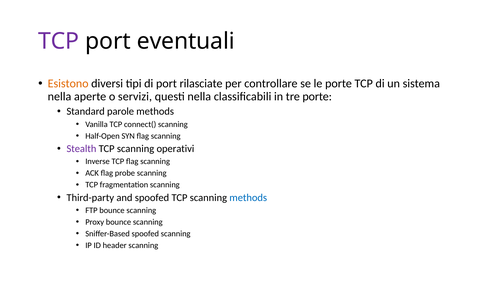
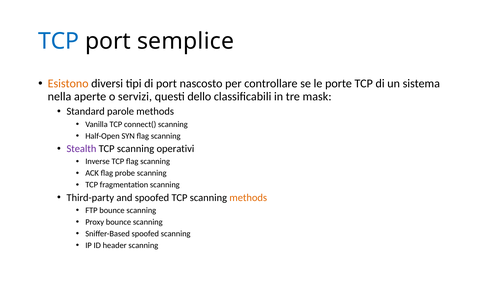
TCP at (59, 41) colour: purple -> blue
eventuali: eventuali -> semplice
rilasciate: rilasciate -> nascosto
questi nella: nella -> dello
tre porte: porte -> mask
methods at (248, 197) colour: blue -> orange
